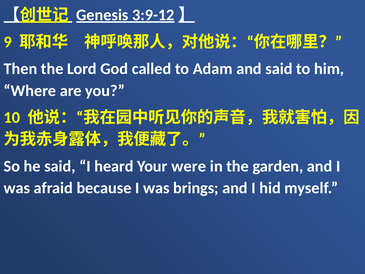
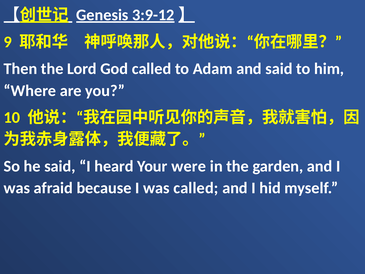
was brings: brings -> called
